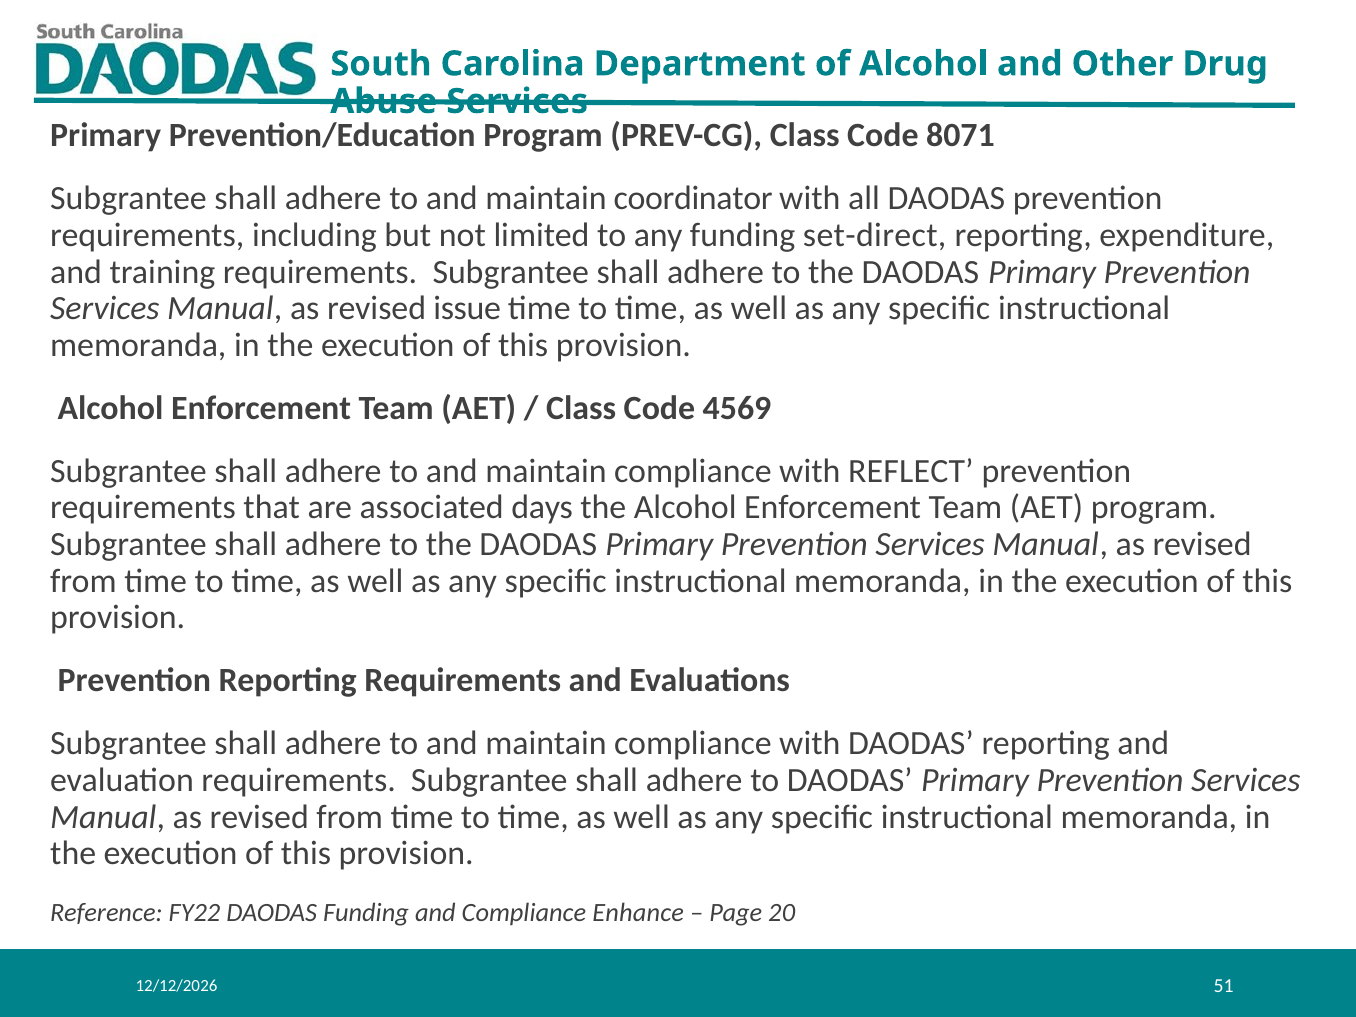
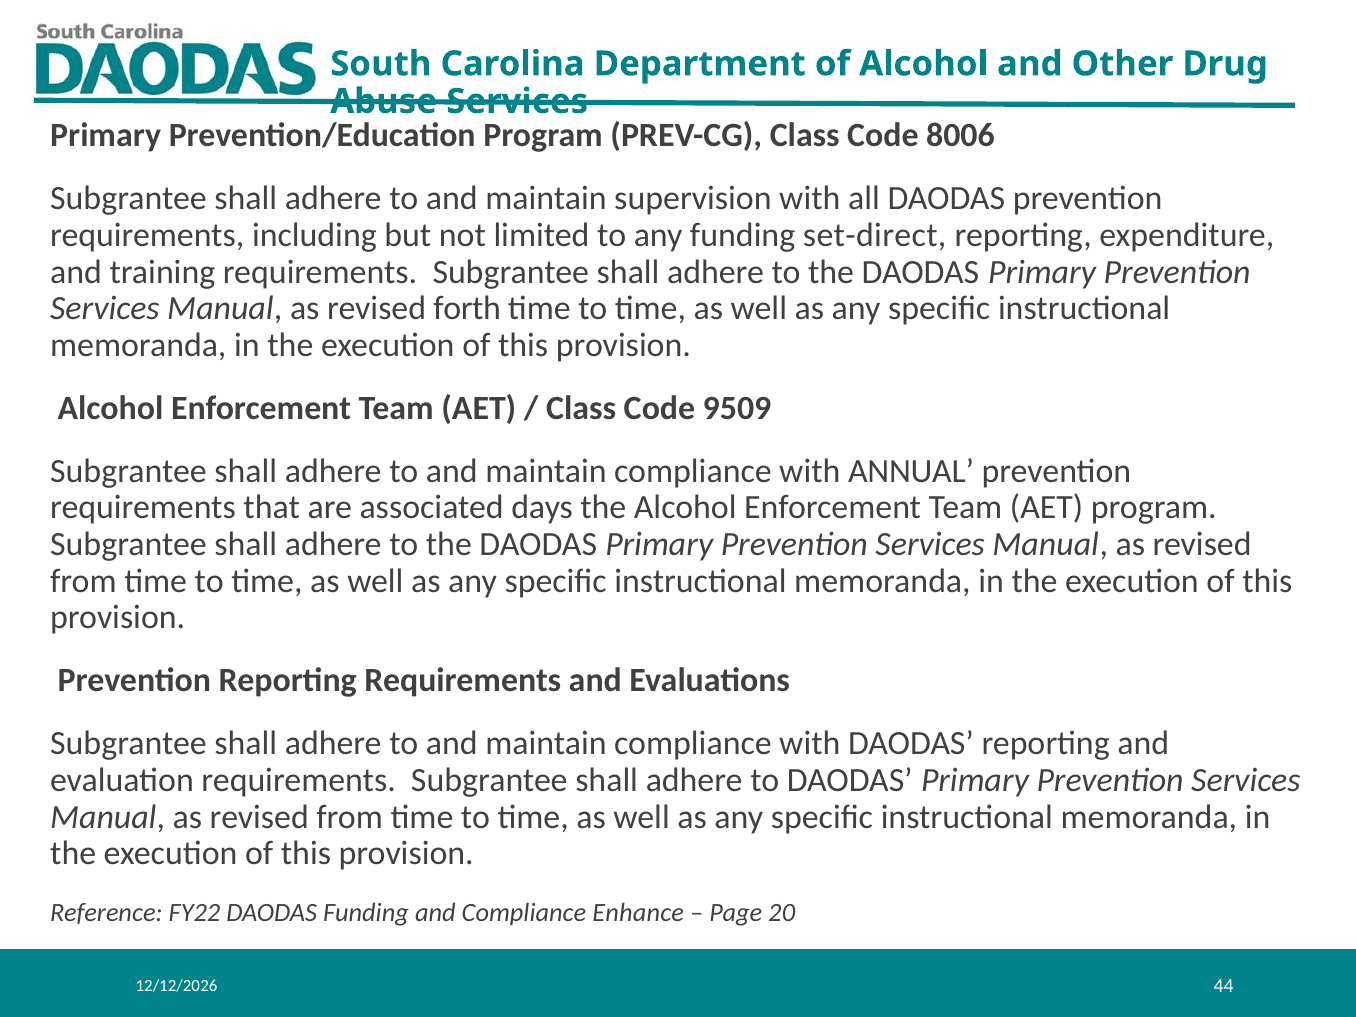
8071: 8071 -> 8006
coordinator: coordinator -> supervision
issue: issue -> forth
4569: 4569 -> 9509
REFLECT: REFLECT -> ANNUAL
51: 51 -> 44
